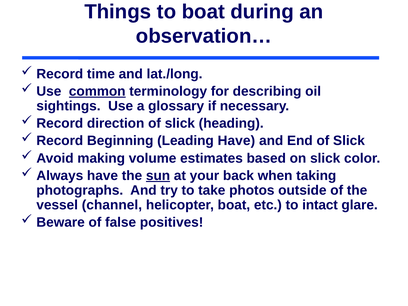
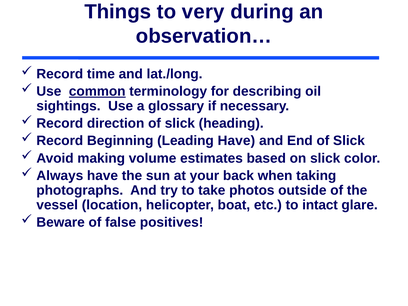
to boat: boat -> very
sun underline: present -> none
channel: channel -> location
